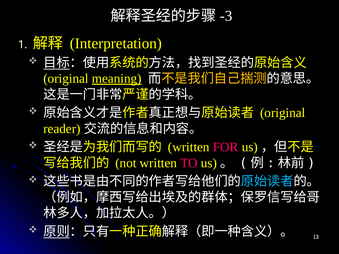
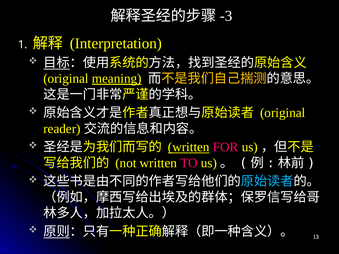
written at (189, 147) underline: none -> present
